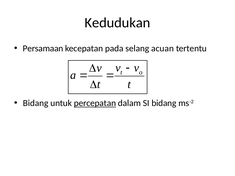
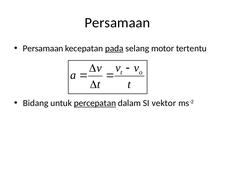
Kedudukan at (117, 23): Kedudukan -> Persamaan
pada underline: none -> present
acuan: acuan -> motor
SI bidang: bidang -> vektor
